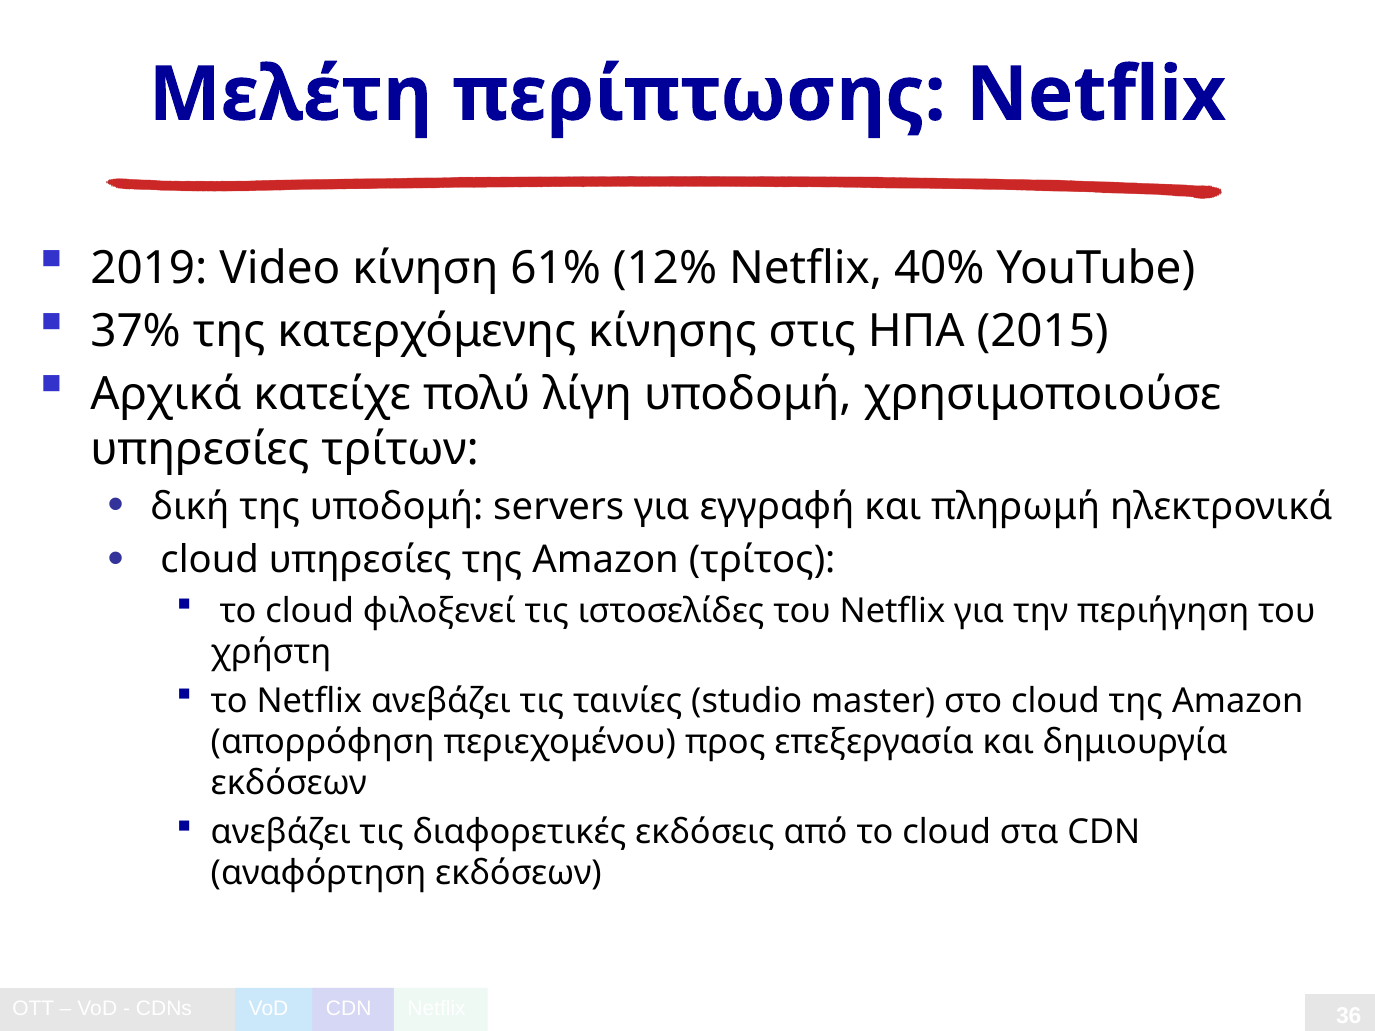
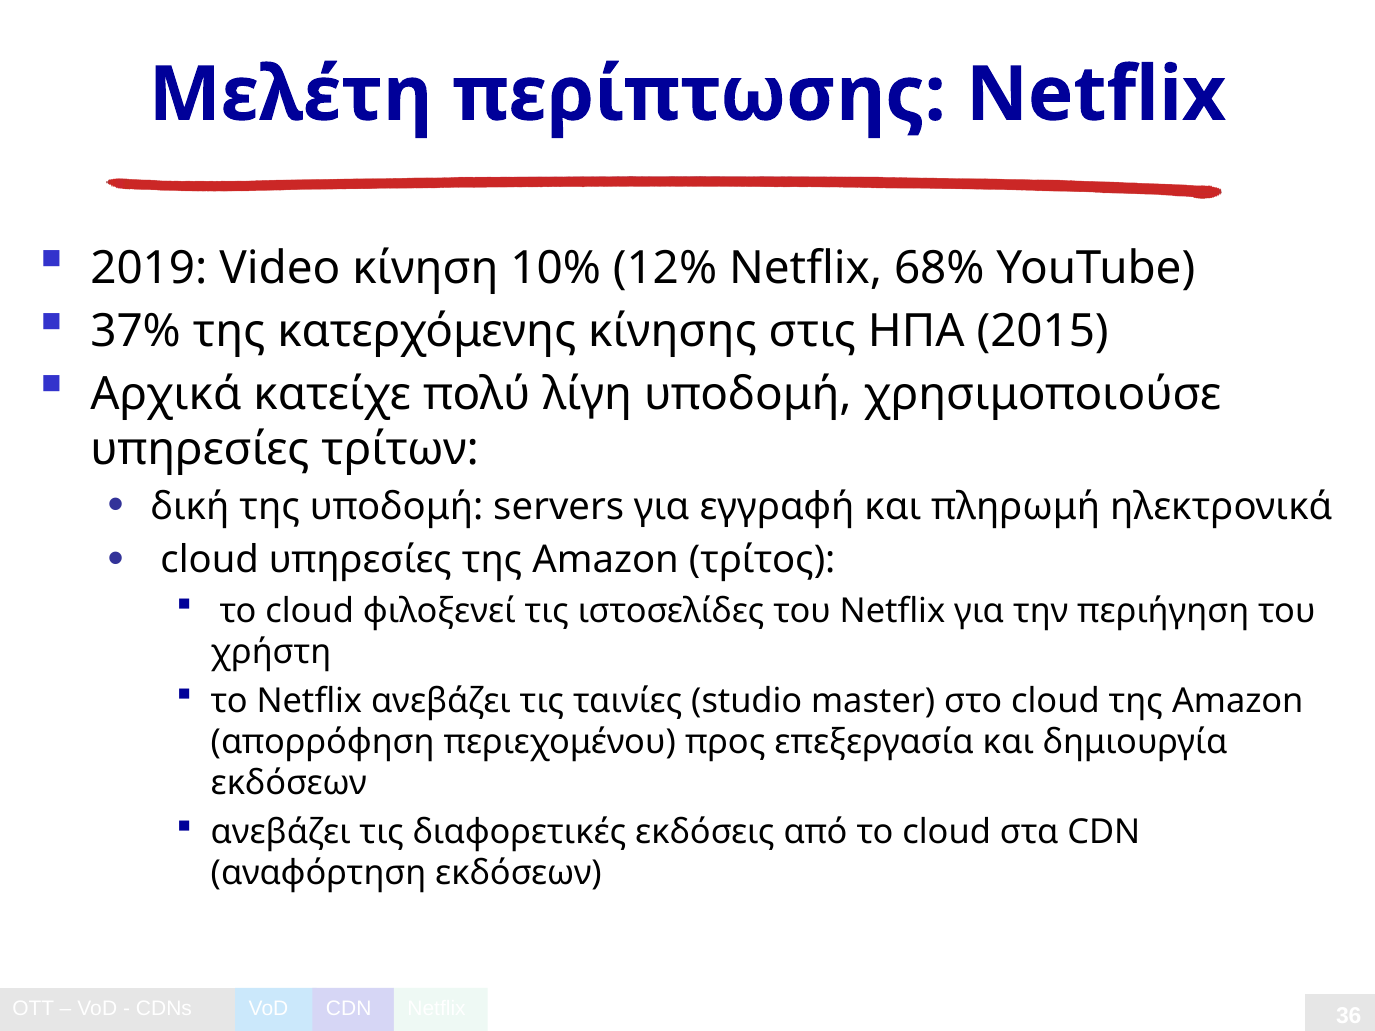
61%: 61% -> 10%
40%: 40% -> 68%
